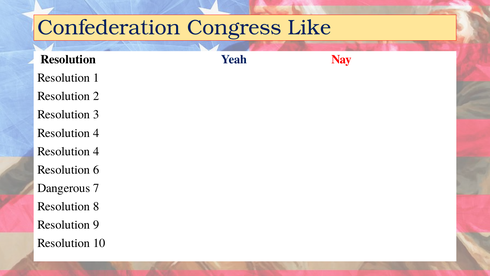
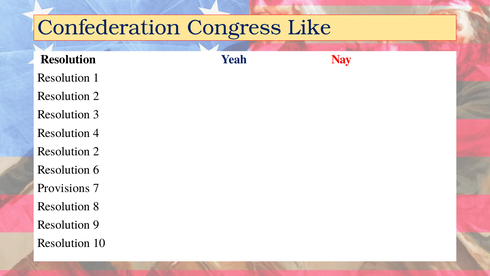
4 at (96, 151): 4 -> 2
Dangerous: Dangerous -> Provisions
